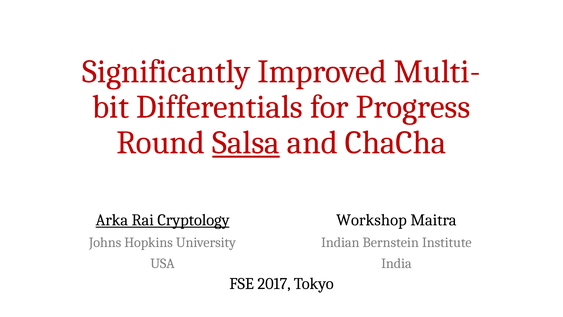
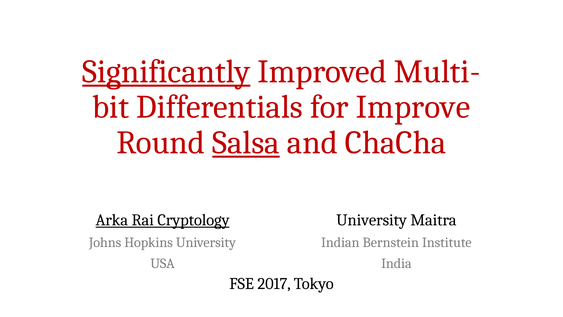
Significantly underline: none -> present
Progress: Progress -> Improve
Workshop at (372, 220): Workshop -> University
